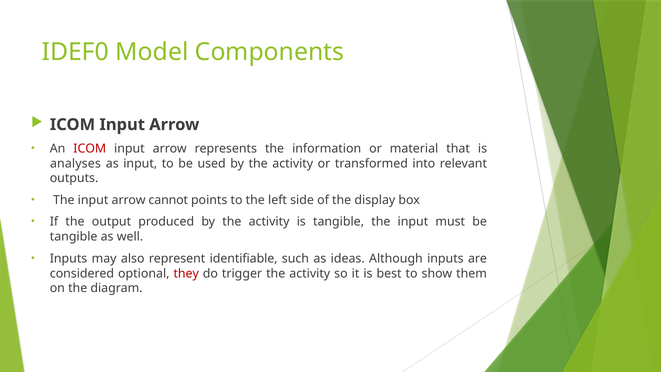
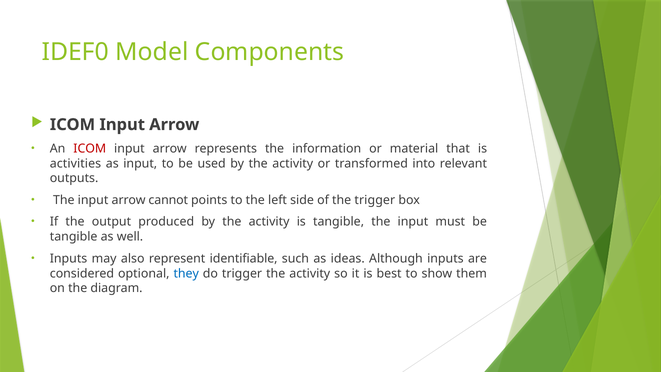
analyses: analyses -> activities
the display: display -> trigger
they colour: red -> blue
